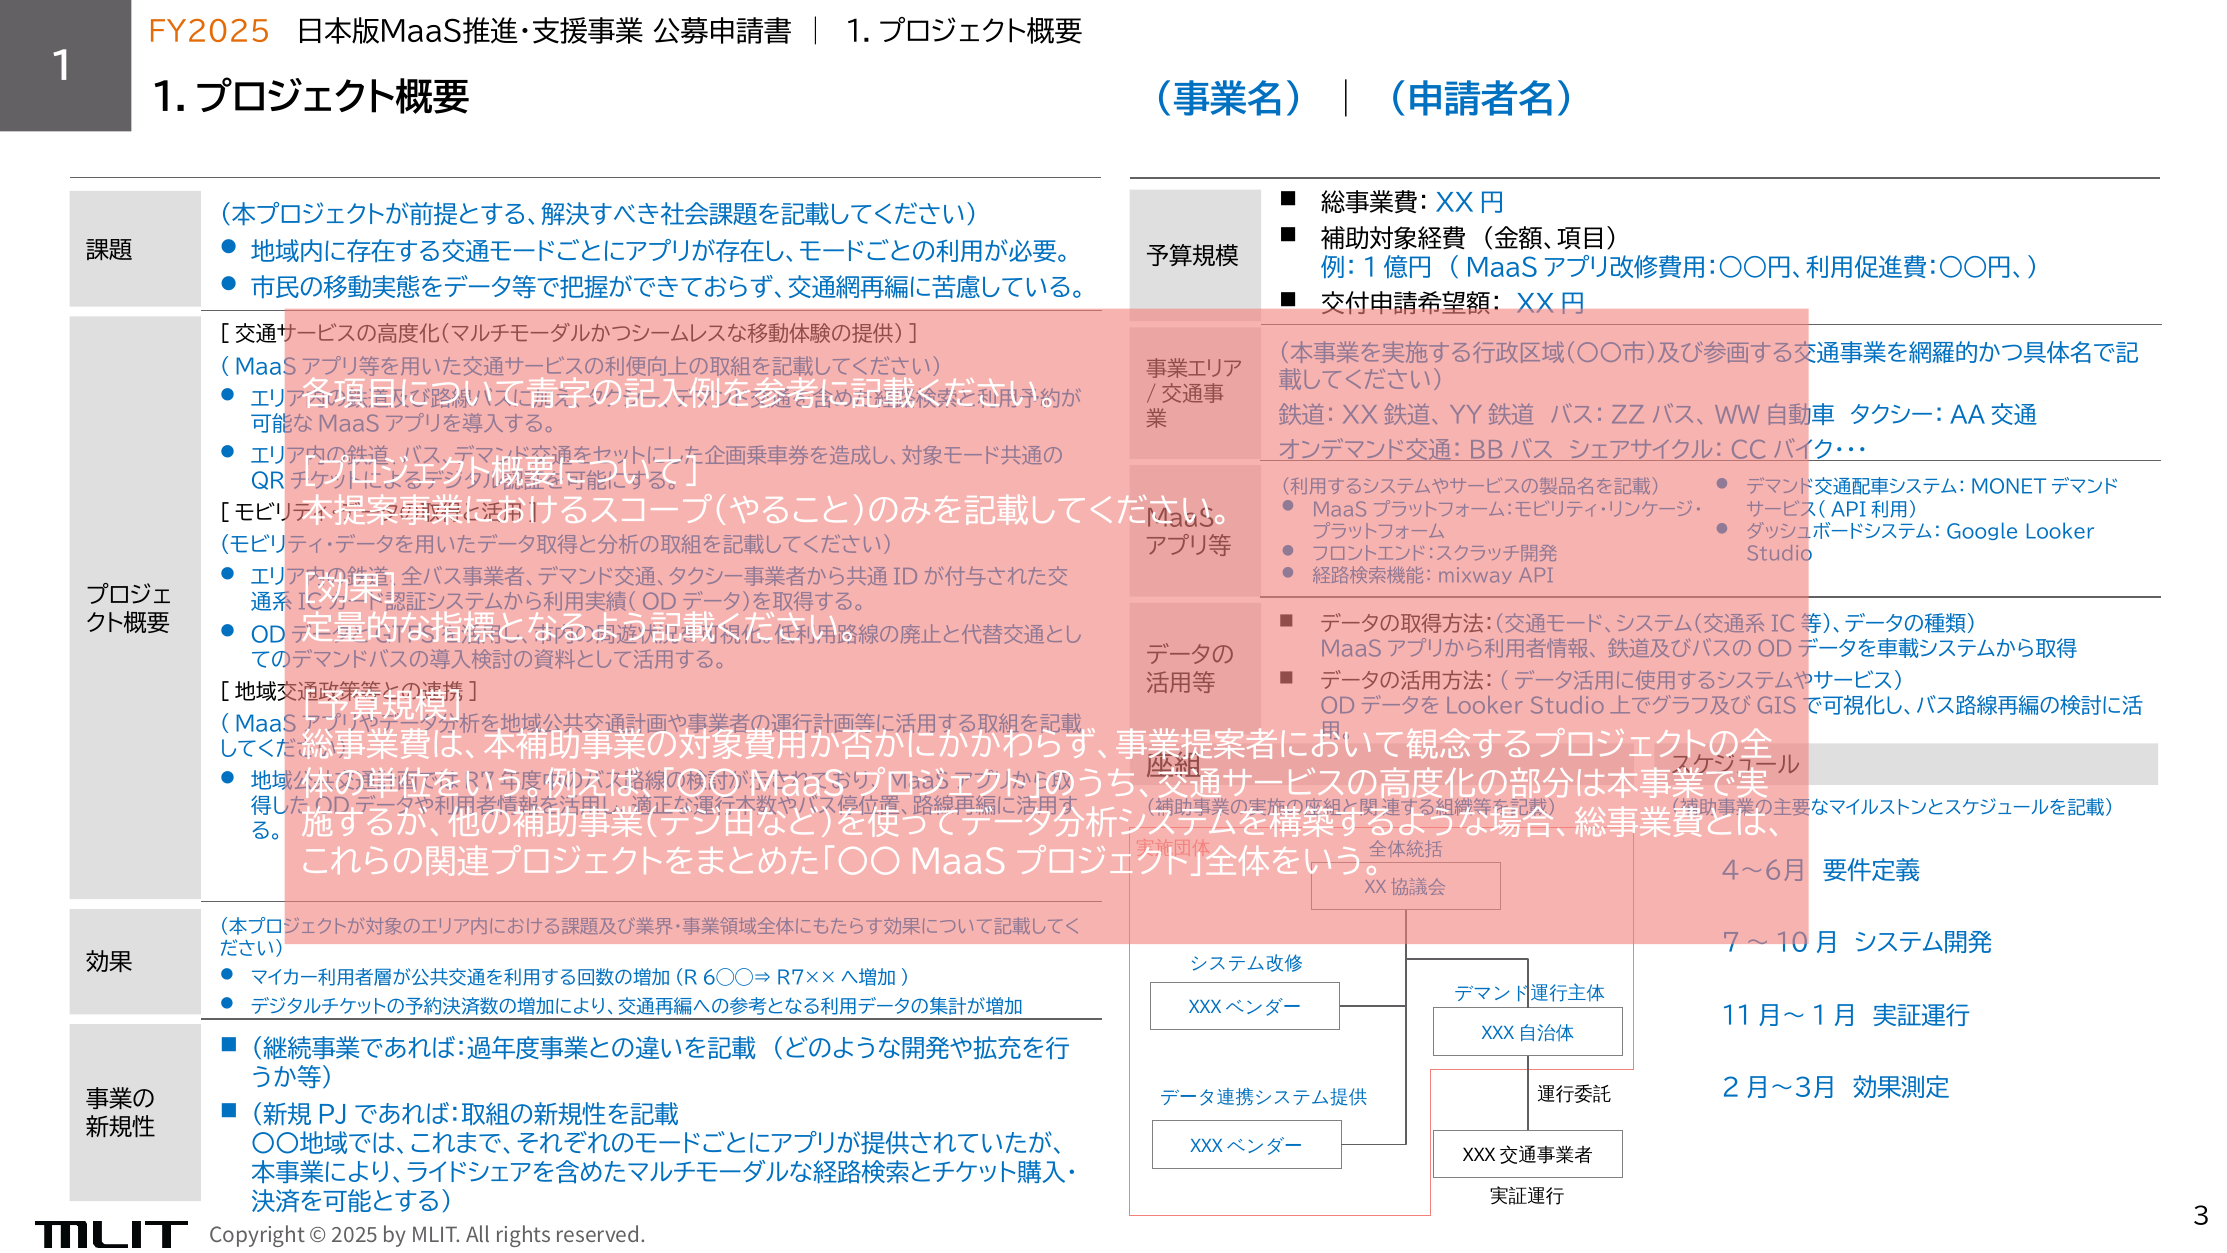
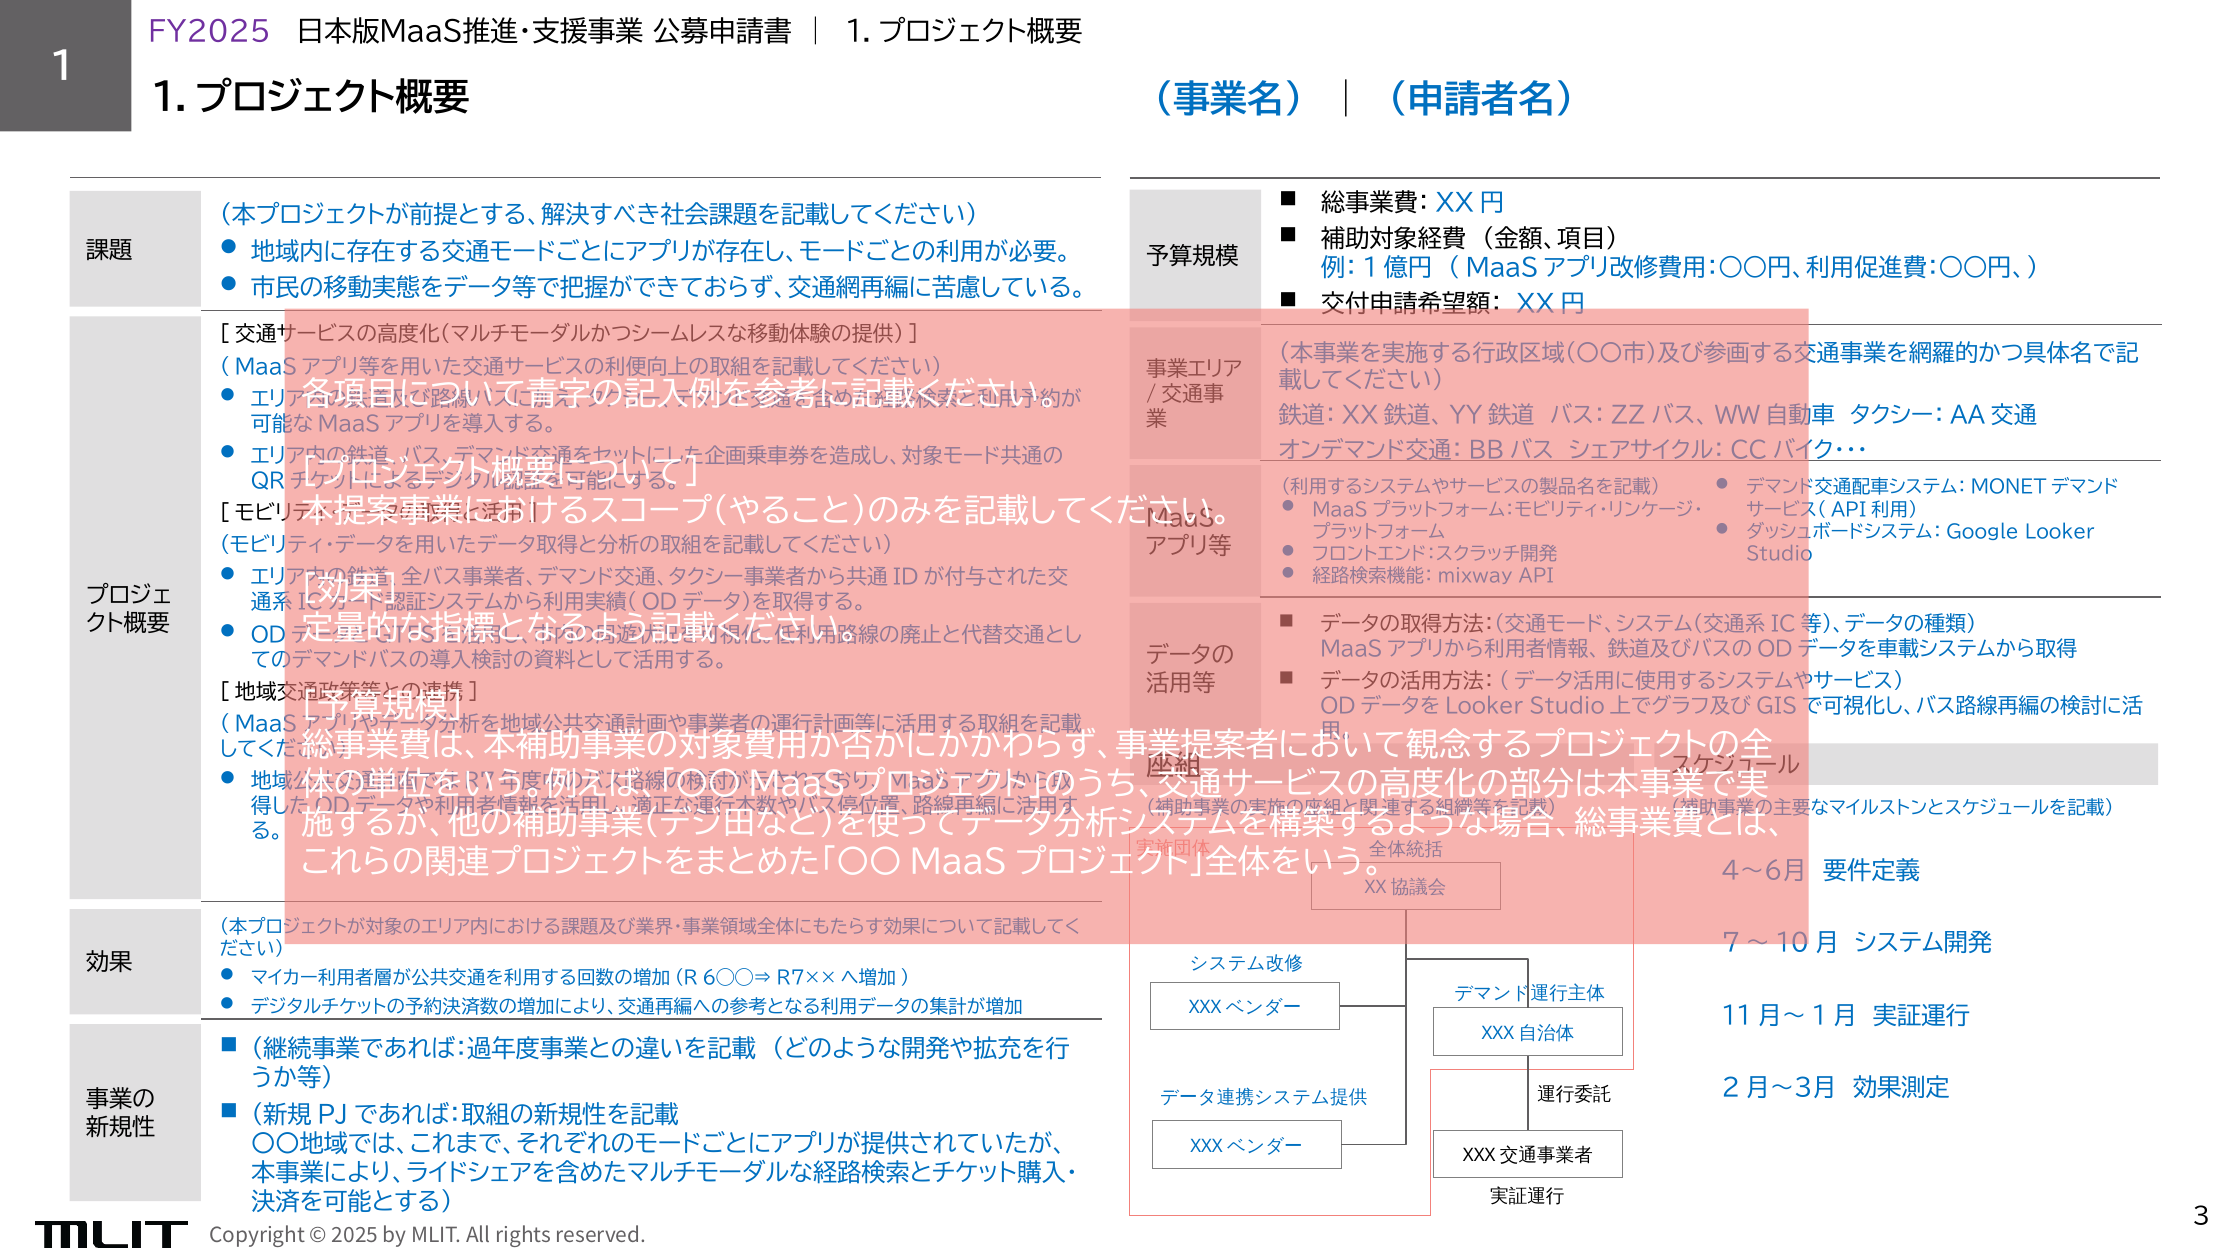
FY2025 colour: orange -> purple
